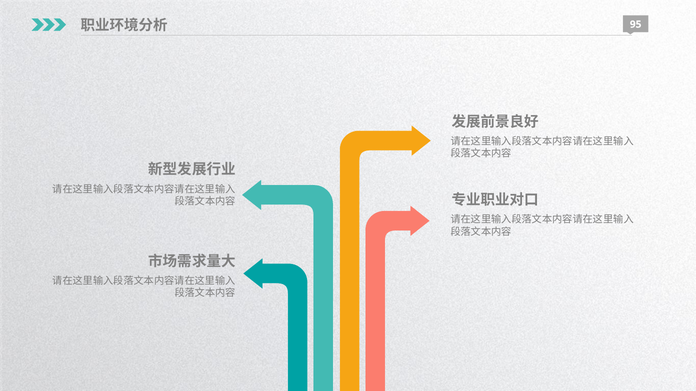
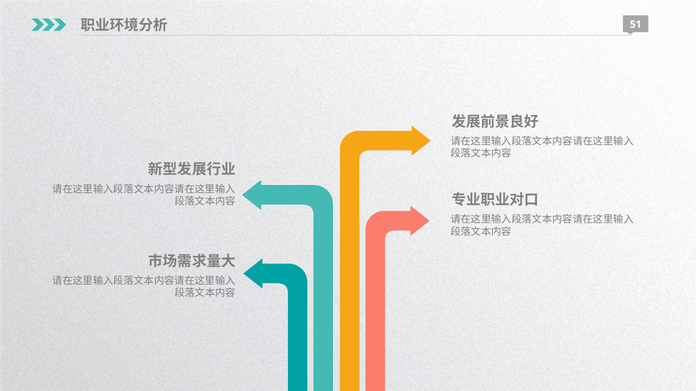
95: 95 -> 51
